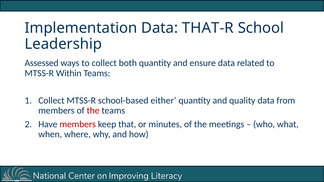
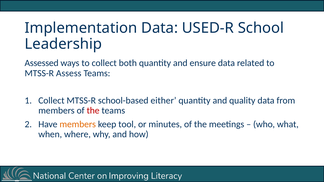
THAT-R: THAT-R -> USED-R
Within: Within -> Assess
members at (78, 124) colour: red -> orange
that: that -> tool
